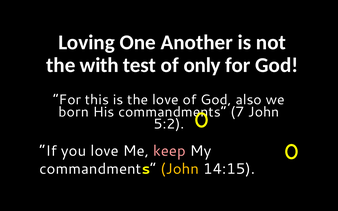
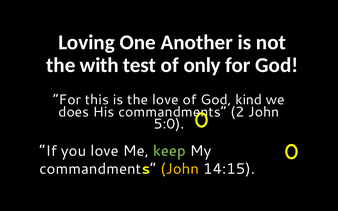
also: also -> kind
born: born -> does
7: 7 -> 2
5:2: 5:2 -> 5:0
keep colour: pink -> light green
